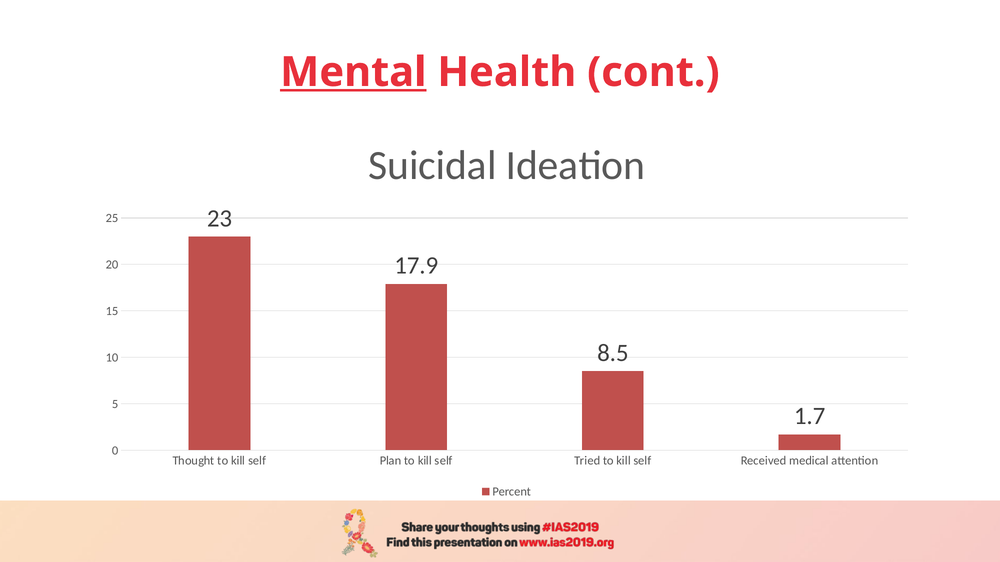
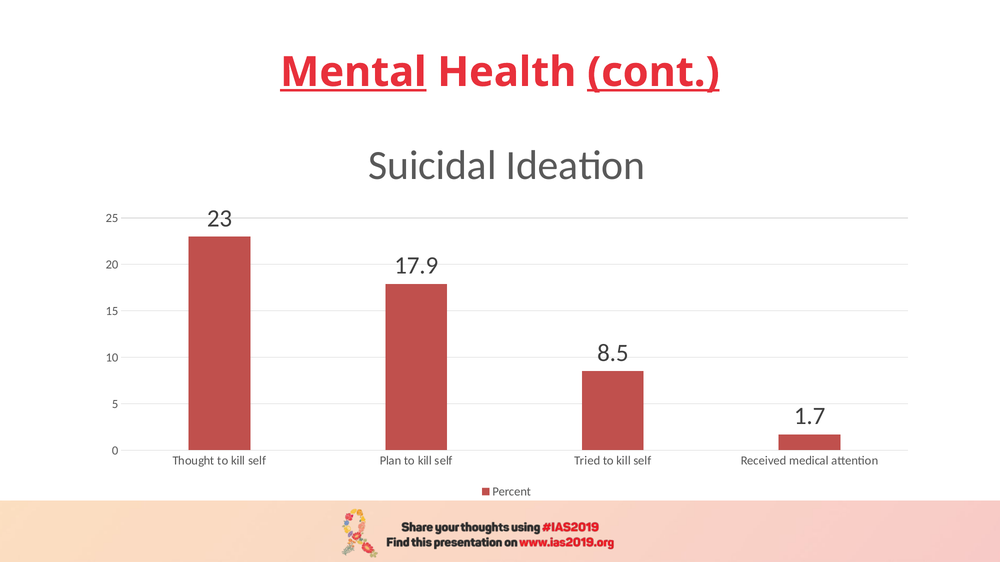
cont underline: none -> present
